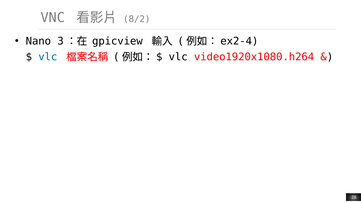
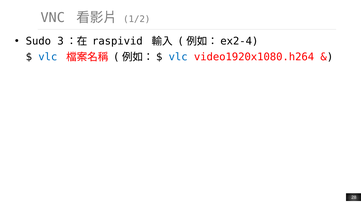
8/2: 8/2 -> 1/2
Nano: Nano -> Sudo
gpicview: gpicview -> raspivid
vlc at (178, 57) colour: black -> blue
